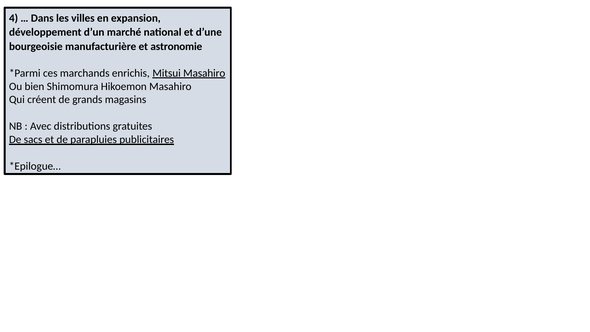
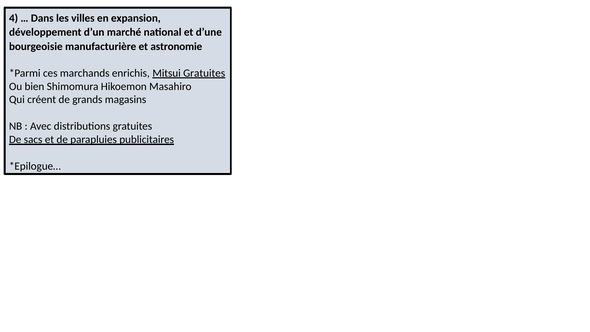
Mitsui Masahiro: Masahiro -> Gratuites
